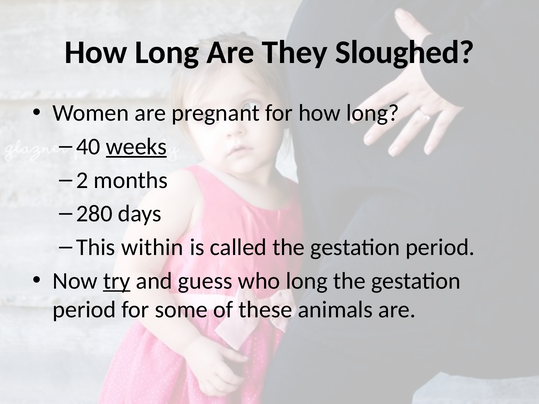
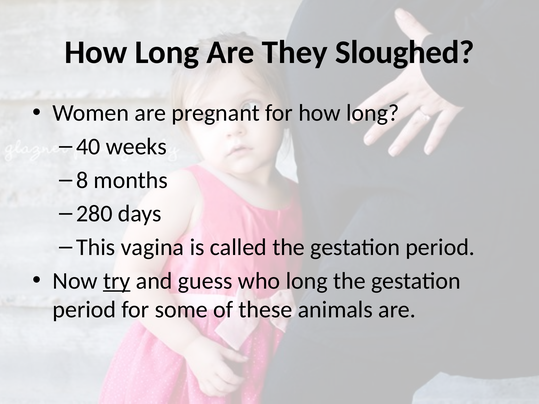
weeks underline: present -> none
2: 2 -> 8
within: within -> vagina
